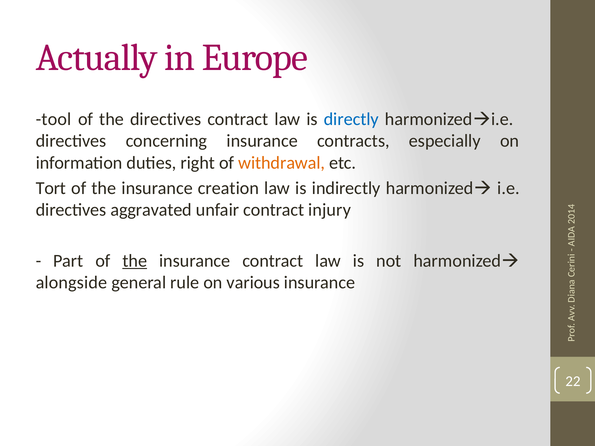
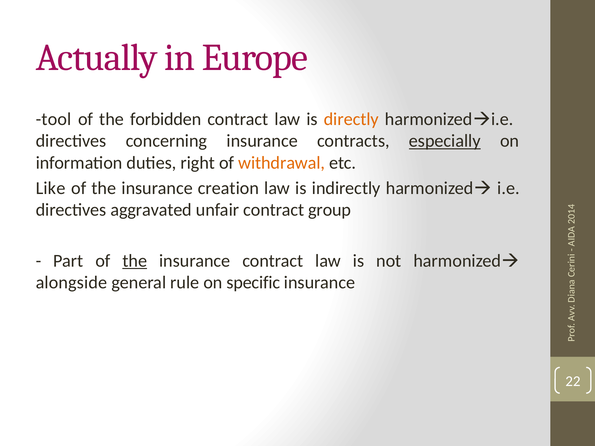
the directives: directives -> forbidden
directly colour: blue -> orange
especially underline: none -> present
Tort: Tort -> Like
injury: injury -> group
various: various -> specific
